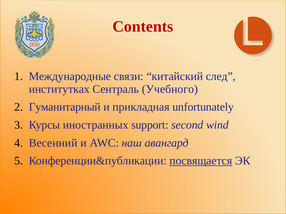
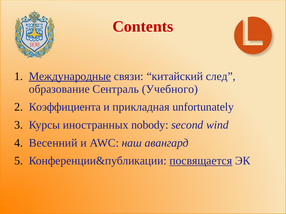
Международные underline: none -> present
институтках: институтках -> образование
Гуманитарный: Гуманитарный -> Коэффициента
support: support -> nobody
